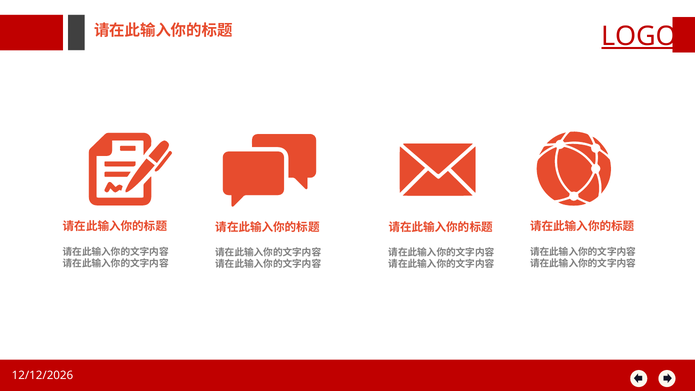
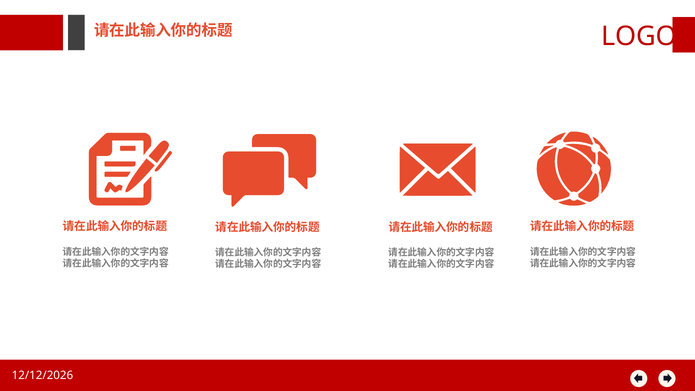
LOGO underline: present -> none
